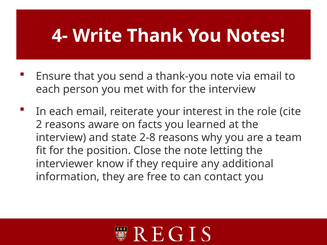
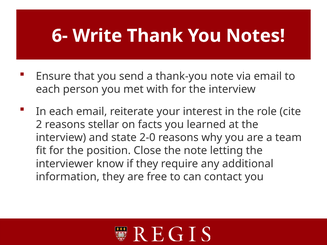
4-: 4- -> 6-
aware: aware -> stellar
2-8: 2-8 -> 2-0
